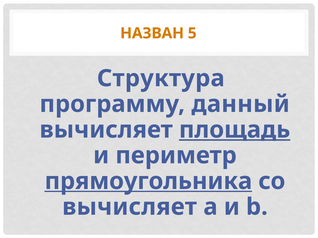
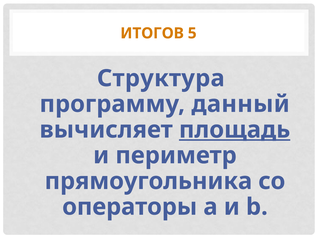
НАЗВАН: НАЗВАН -> ИТОГОВ
прямоугольника underline: present -> none
вычисляет at (130, 207): вычисляет -> операторы
